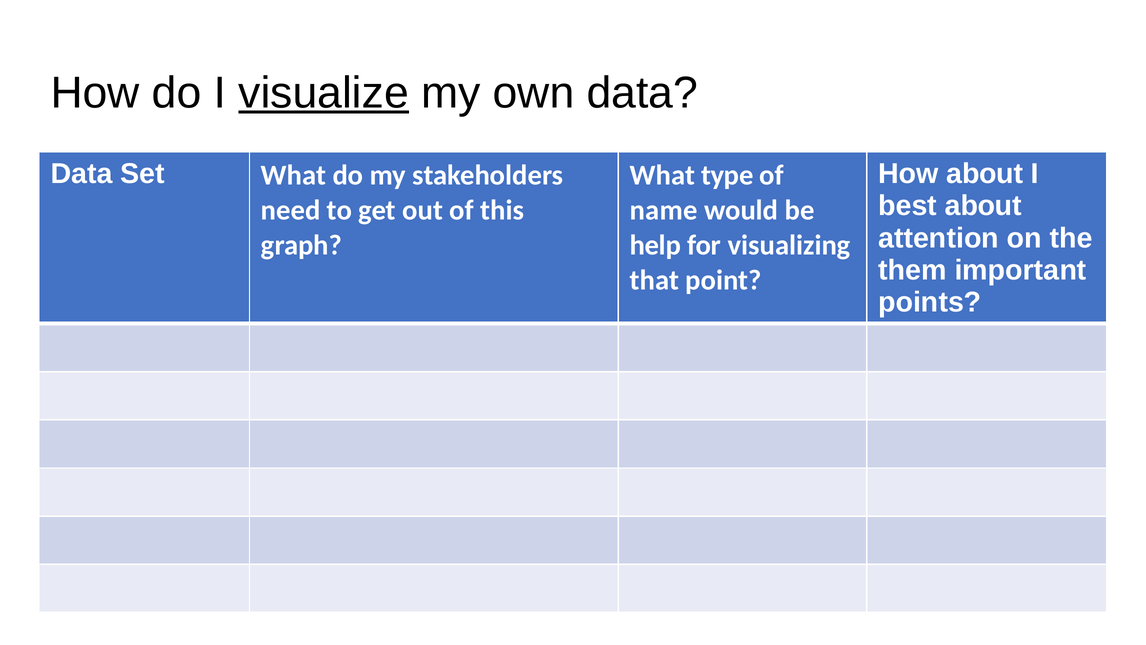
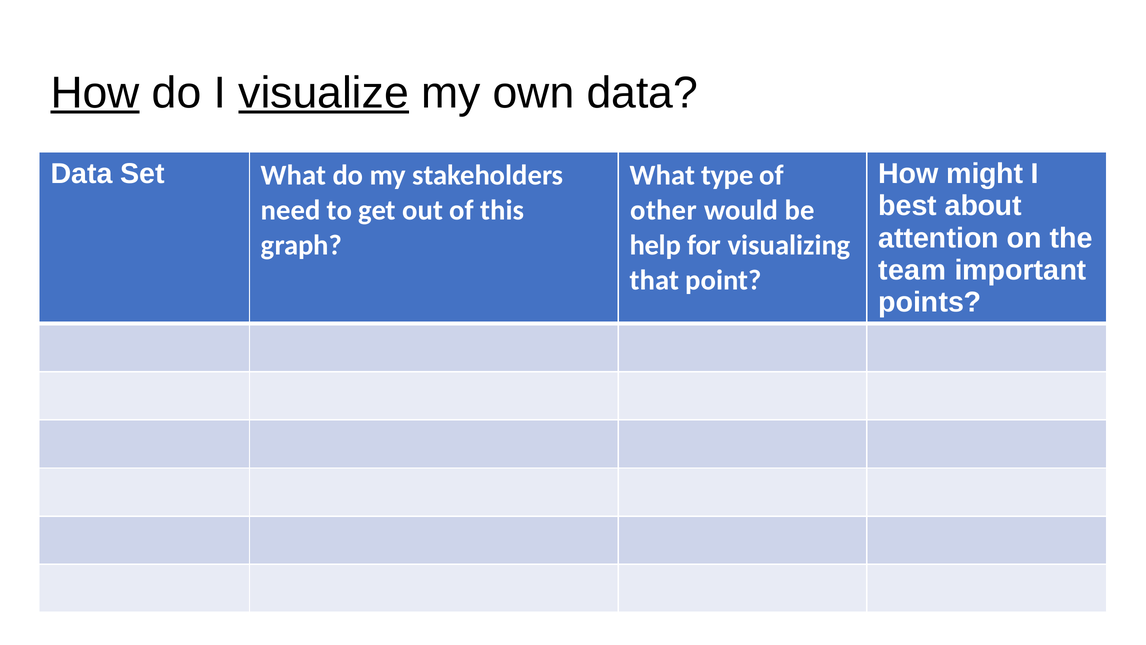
How at (95, 93) underline: none -> present
How about: about -> might
name: name -> other
them: them -> team
